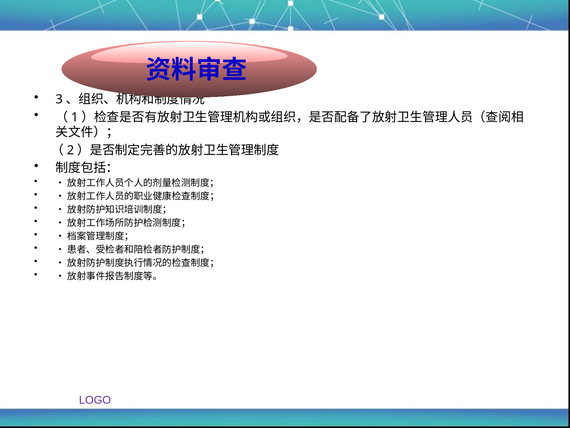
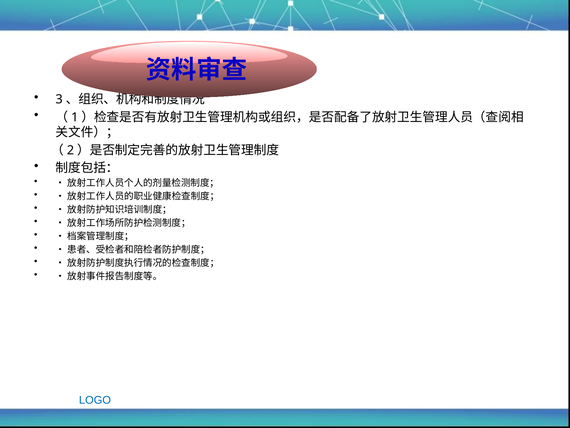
LOGO colour: purple -> blue
